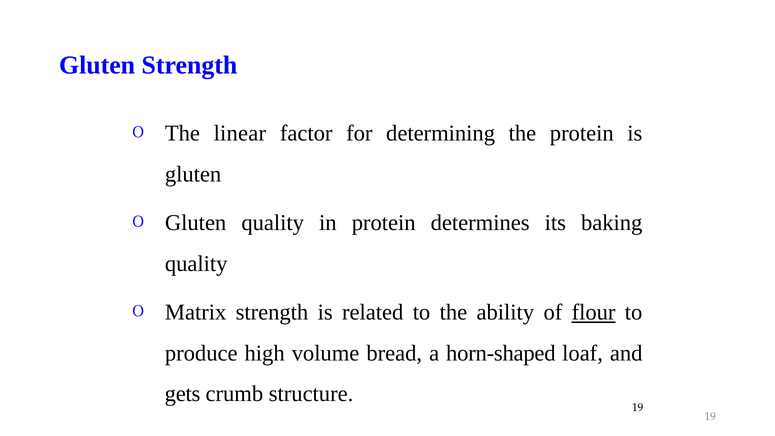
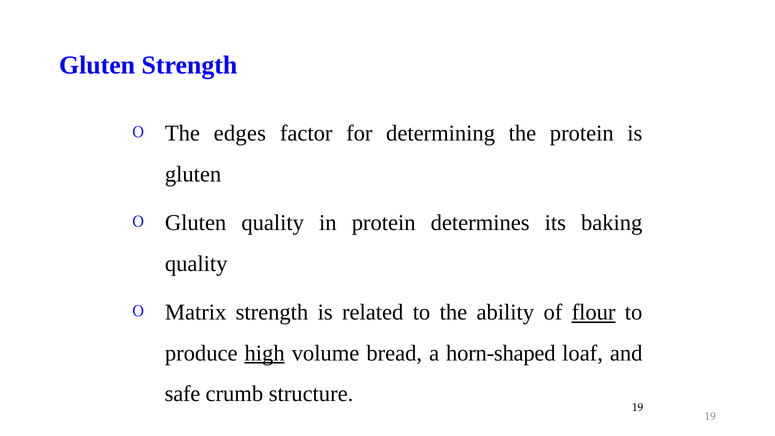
linear: linear -> edges
high underline: none -> present
gets: gets -> safe
